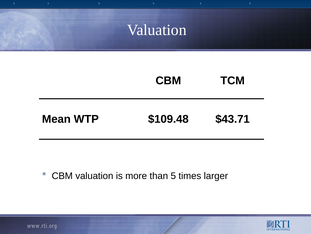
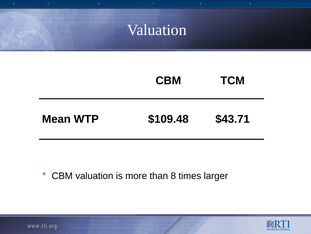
5: 5 -> 8
